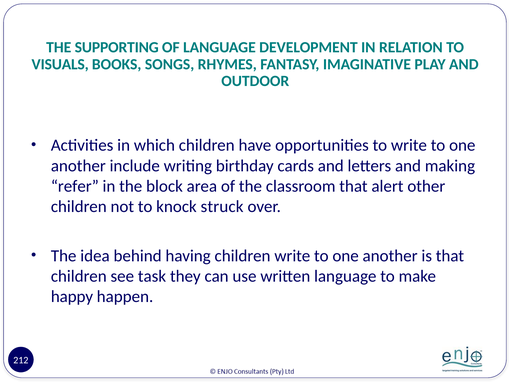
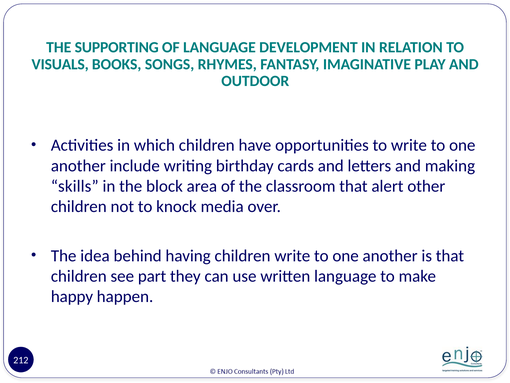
refer: refer -> skills
struck: struck -> media
task: task -> part
